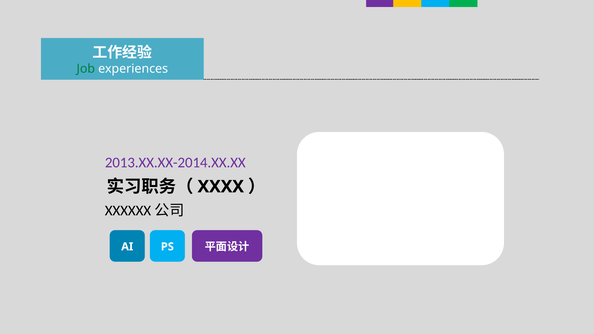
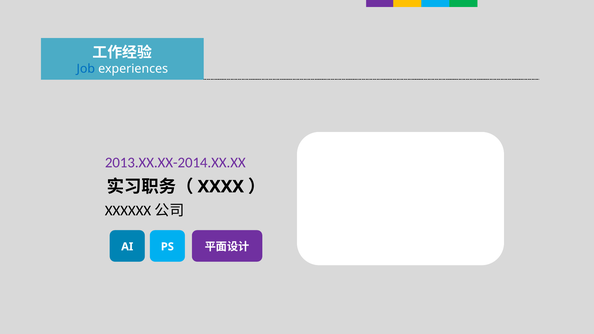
Job colour: green -> blue
